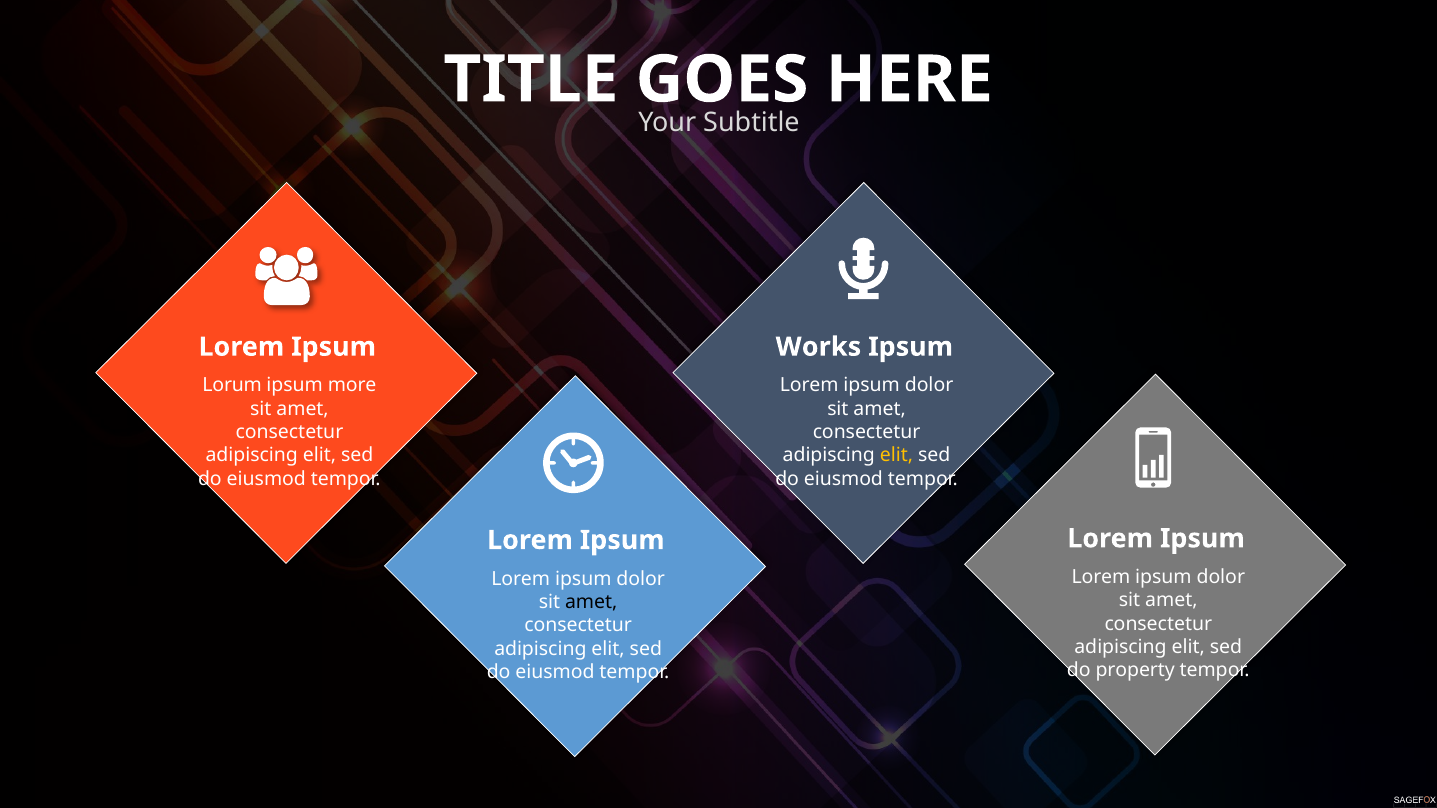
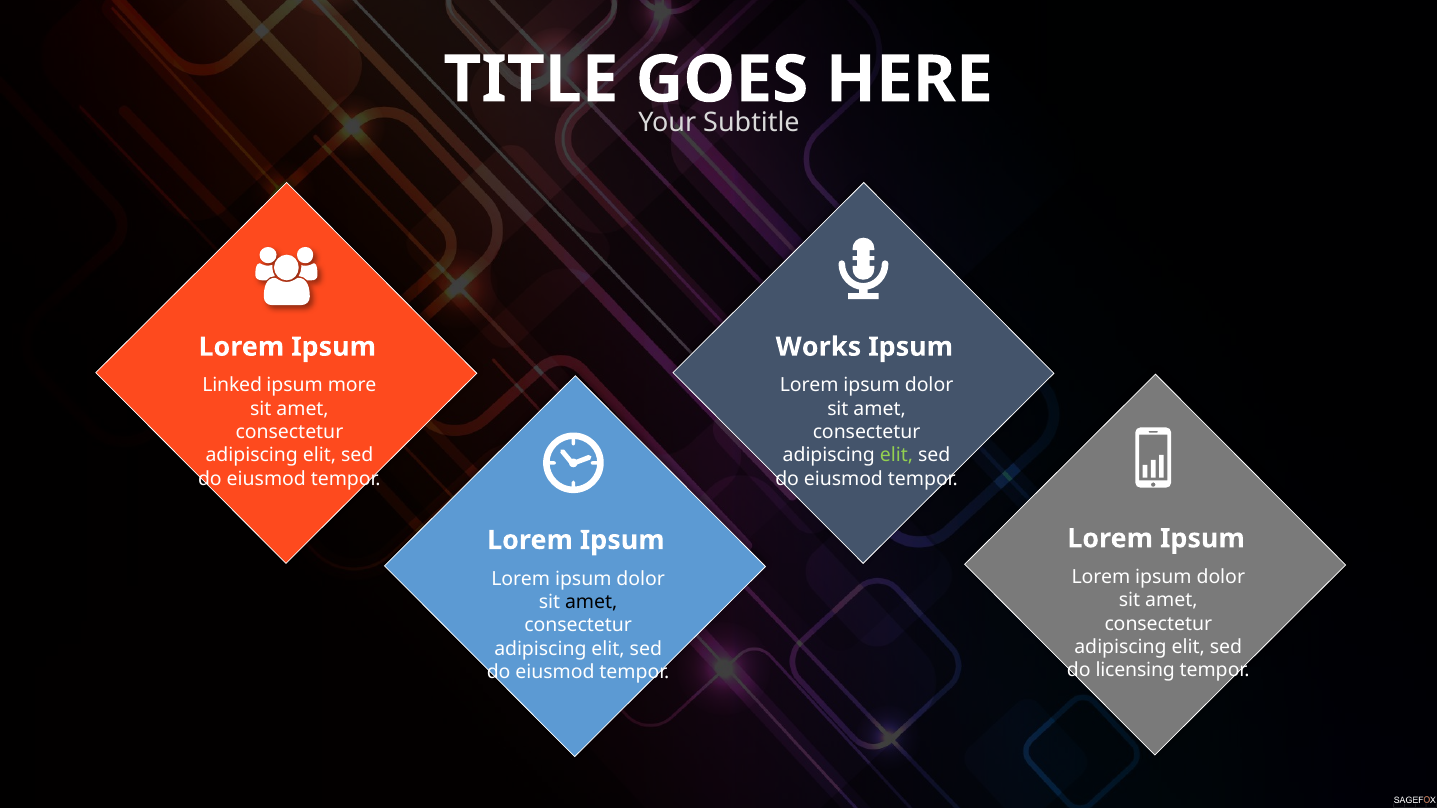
Lorum: Lorum -> Linked
elit at (897, 456) colour: yellow -> light green
property: property -> licensing
